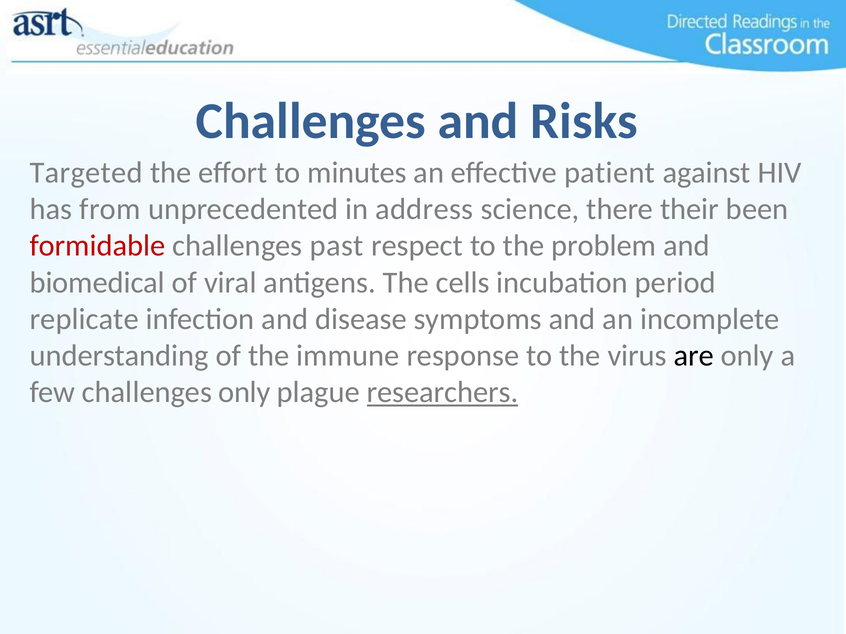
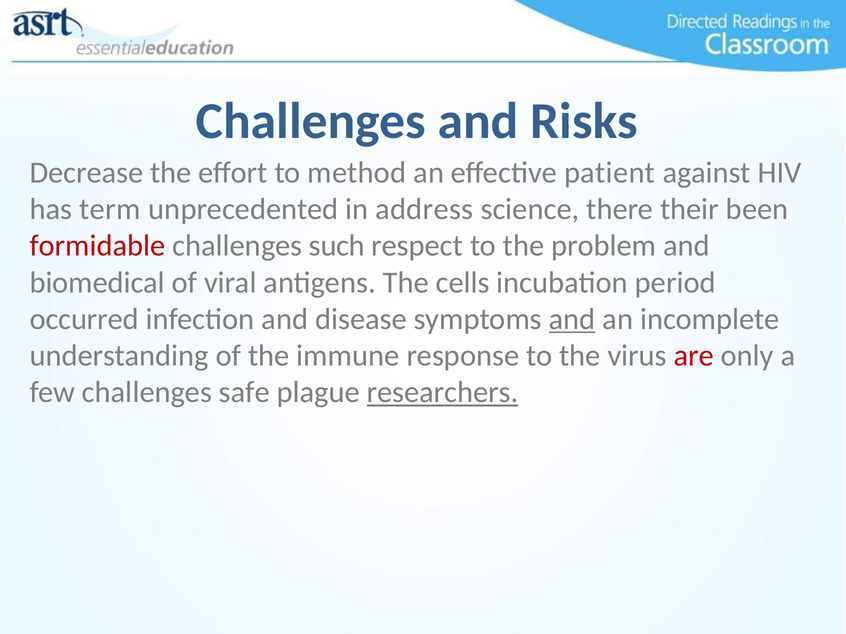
Targeted: Targeted -> Decrease
minutes: minutes -> method
from: from -> term
past: past -> such
replicate: replicate -> occurred
and at (572, 319) underline: none -> present
are colour: black -> red
challenges only: only -> safe
